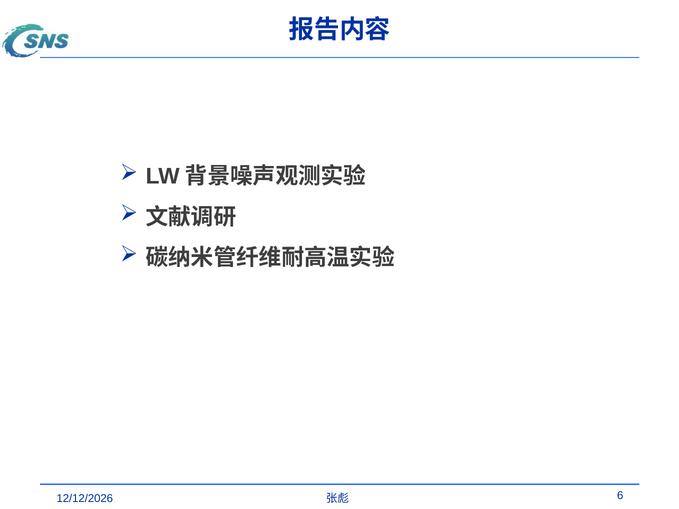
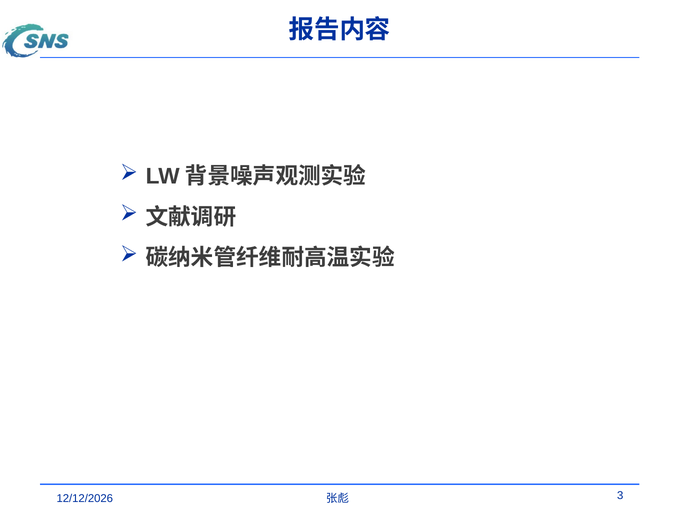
6: 6 -> 3
